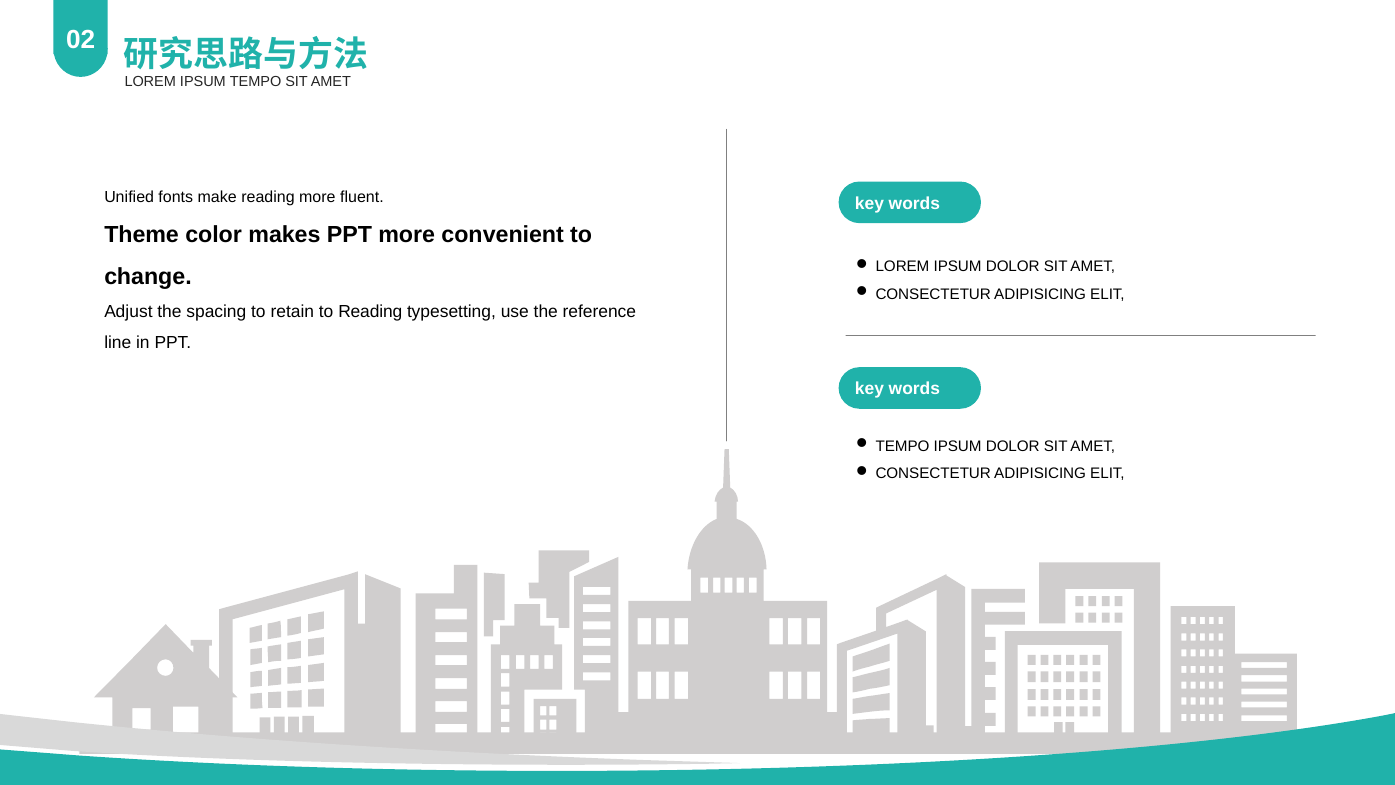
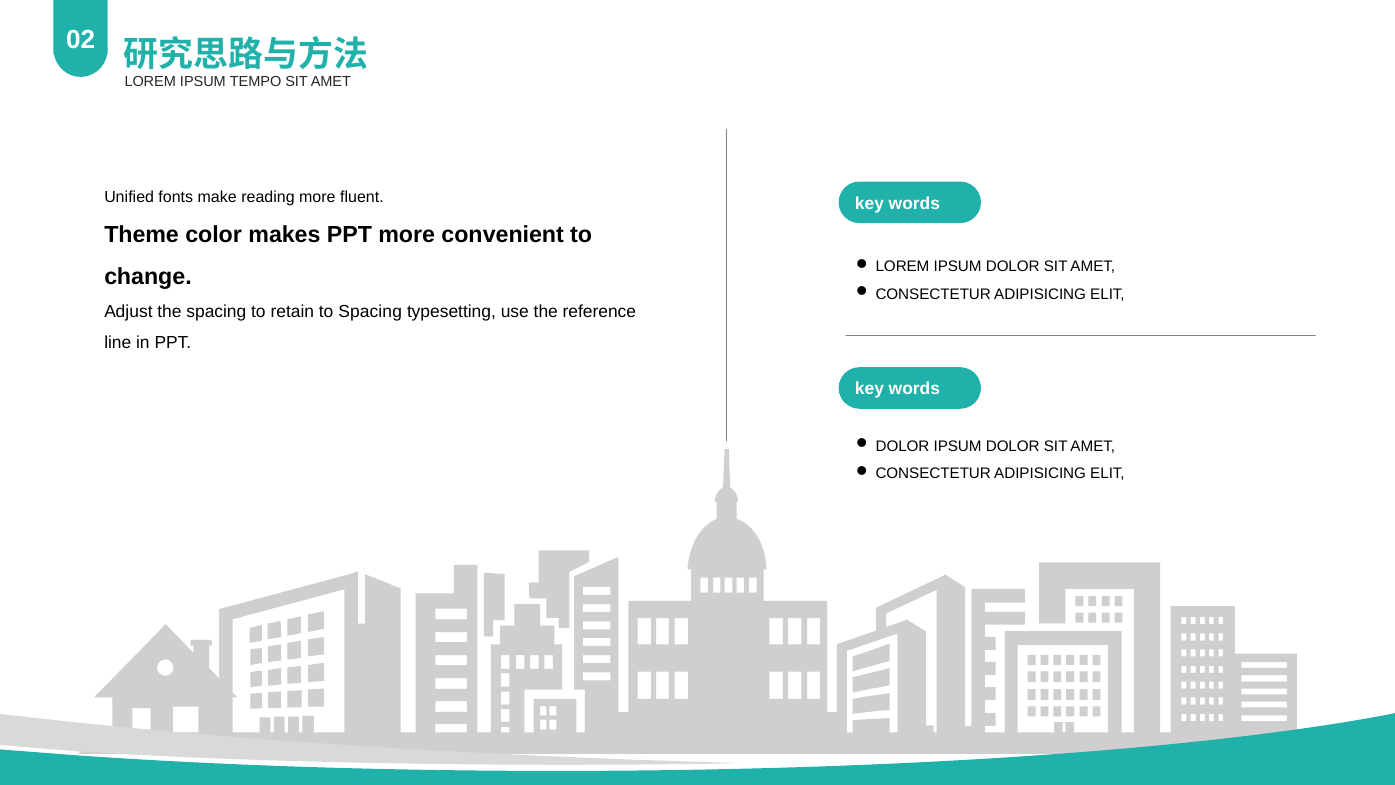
to Reading: Reading -> Spacing
TEMPO at (903, 446): TEMPO -> DOLOR
